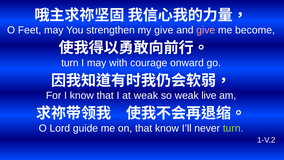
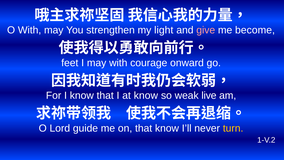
O Feet: Feet -> With
my give: give -> light
turn at (70, 63): turn -> feet
at weak: weak -> know
turn at (233, 128) colour: light green -> yellow
